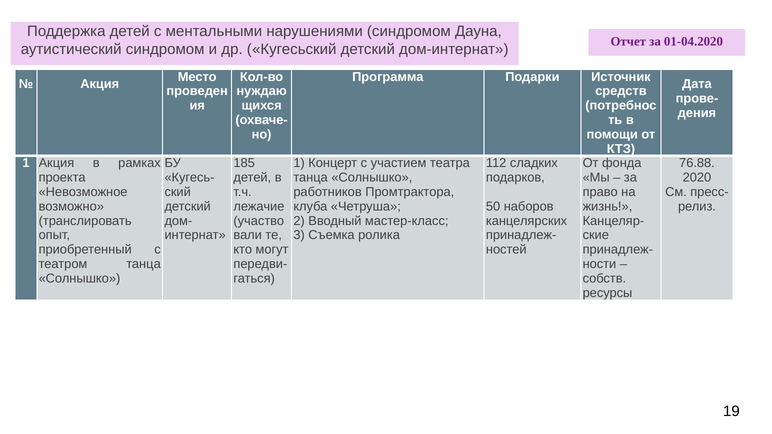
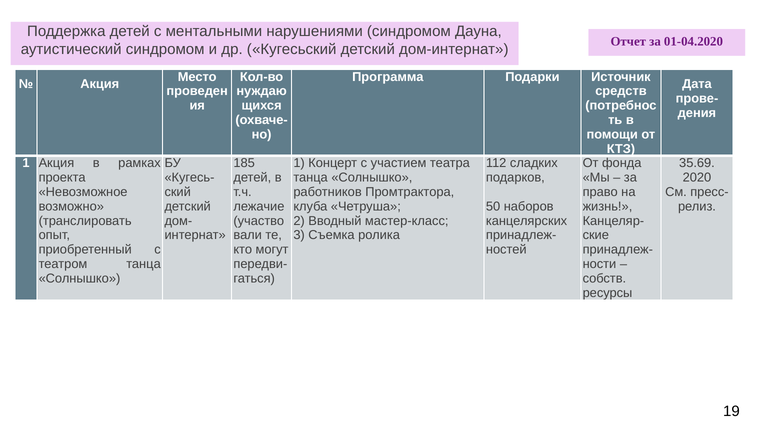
76.88: 76.88 -> 35.69
